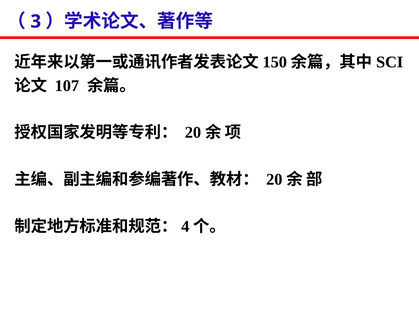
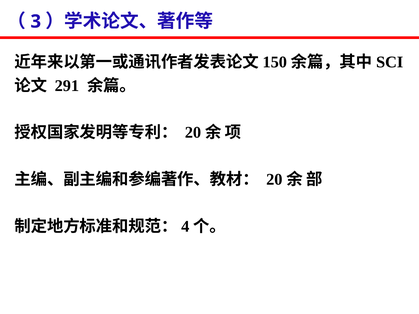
107: 107 -> 291
